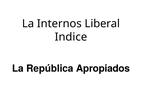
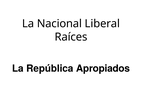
Internos: Internos -> Nacional
Indice: Indice -> Raíces
